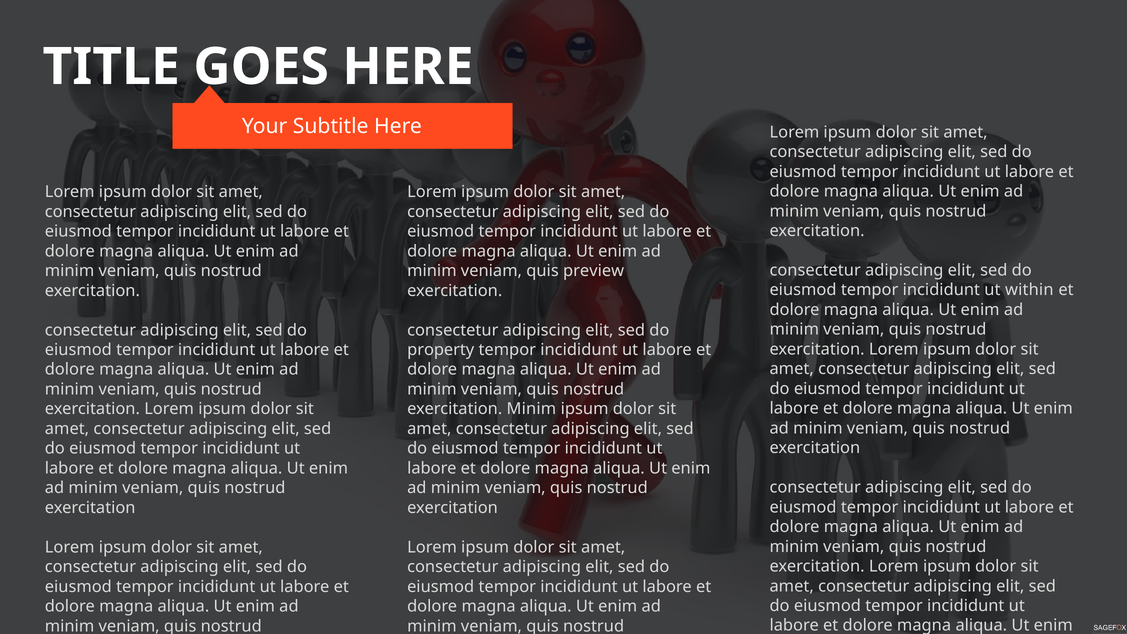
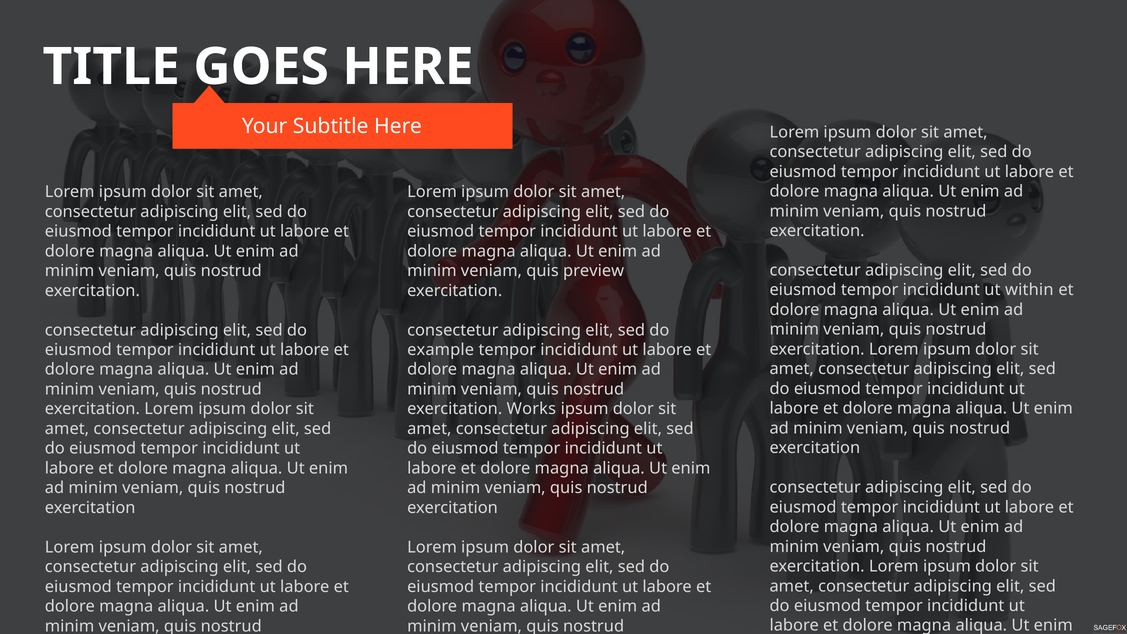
property: property -> example
exercitation Minim: Minim -> Works
